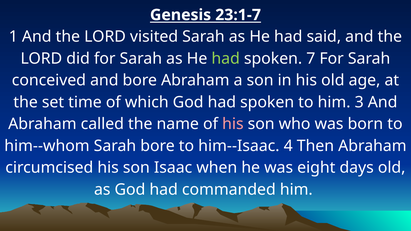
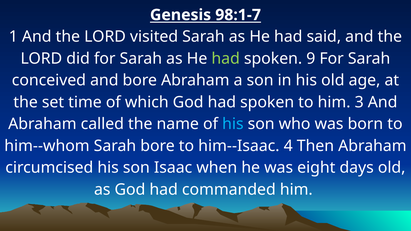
23:1-7: 23:1-7 -> 98:1-7
7: 7 -> 9
his at (233, 124) colour: pink -> light blue
